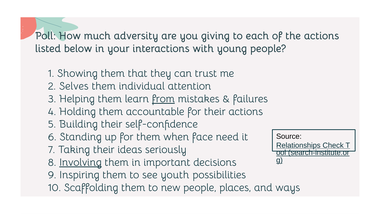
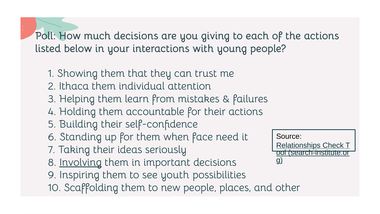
much adversity: adversity -> decisions
Selves: Selves -> Ithaca
from underline: present -> none
ways: ways -> other
